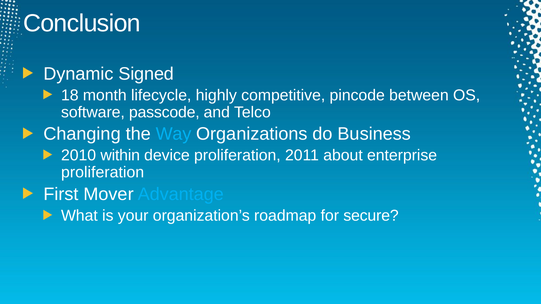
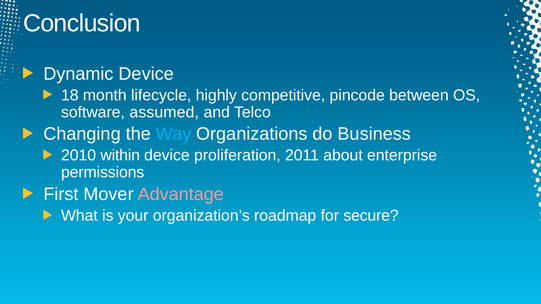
Dynamic Signed: Signed -> Device
passcode: passcode -> assumed
proliferation at (103, 173): proliferation -> permissions
Advantage colour: light blue -> pink
